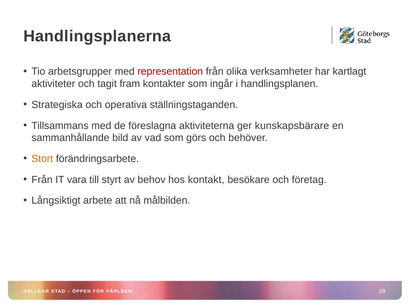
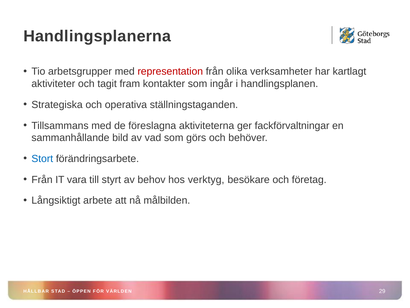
kunskapsbärare: kunskapsbärare -> fackförvaltningar
Stort colour: orange -> blue
kontakt: kontakt -> verktyg
